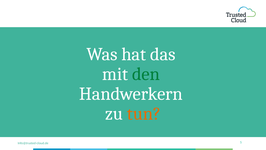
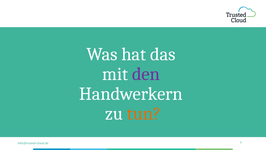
den colour: green -> purple
